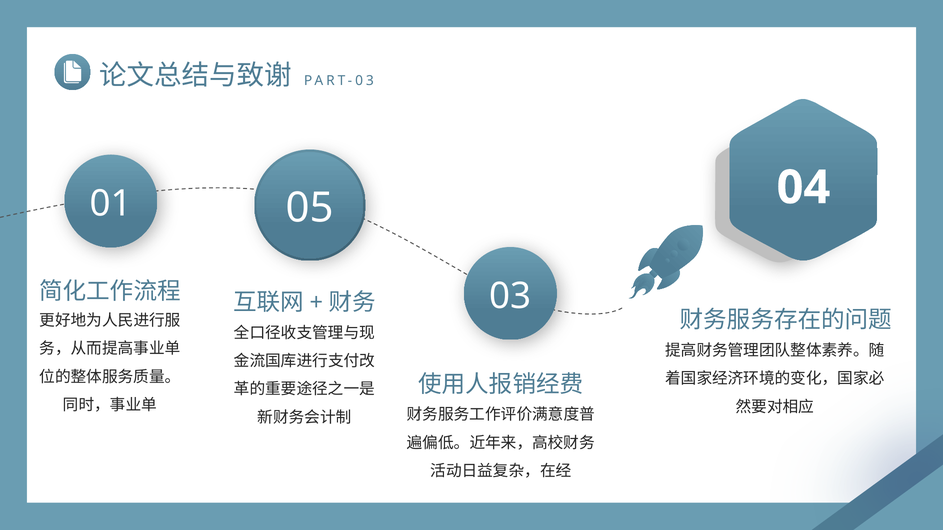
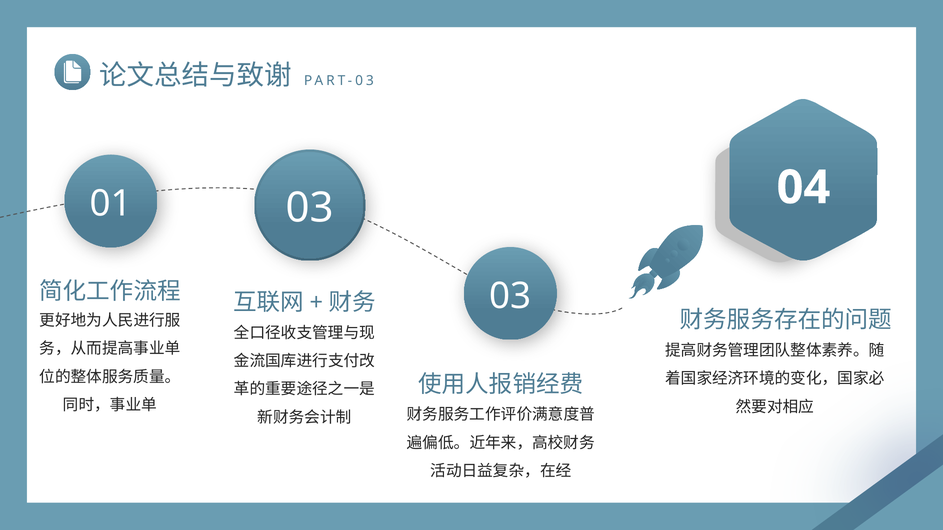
01 05: 05 -> 03
